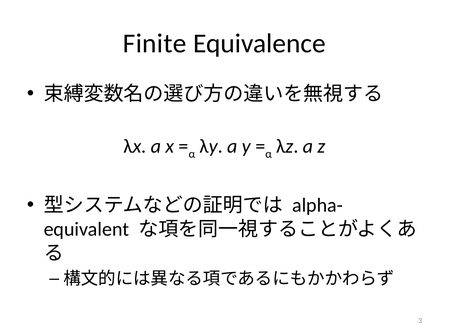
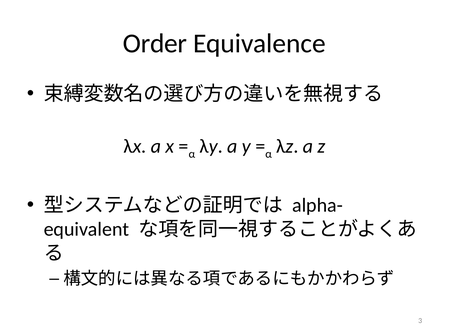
Finite: Finite -> Order
